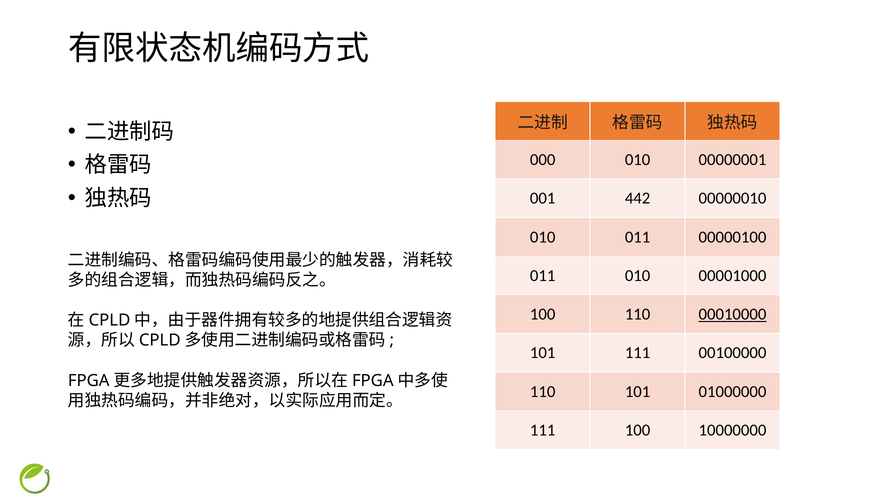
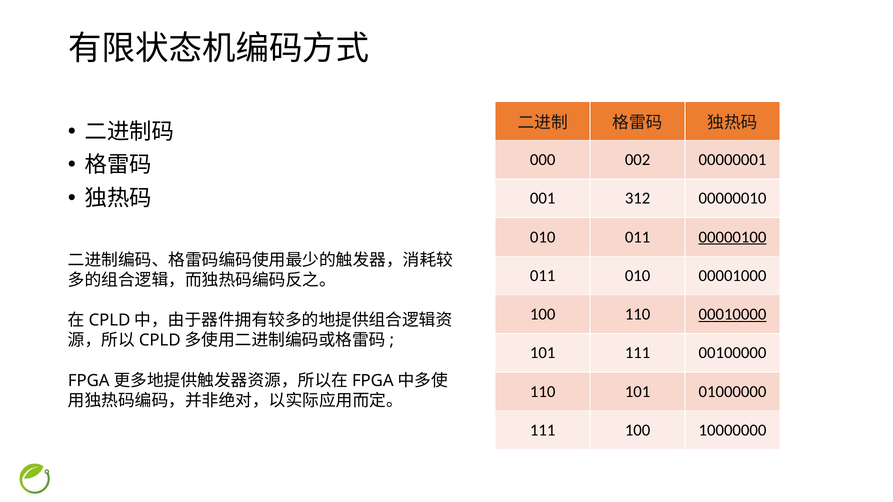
000 010: 010 -> 002
442: 442 -> 312
00000100 underline: none -> present
